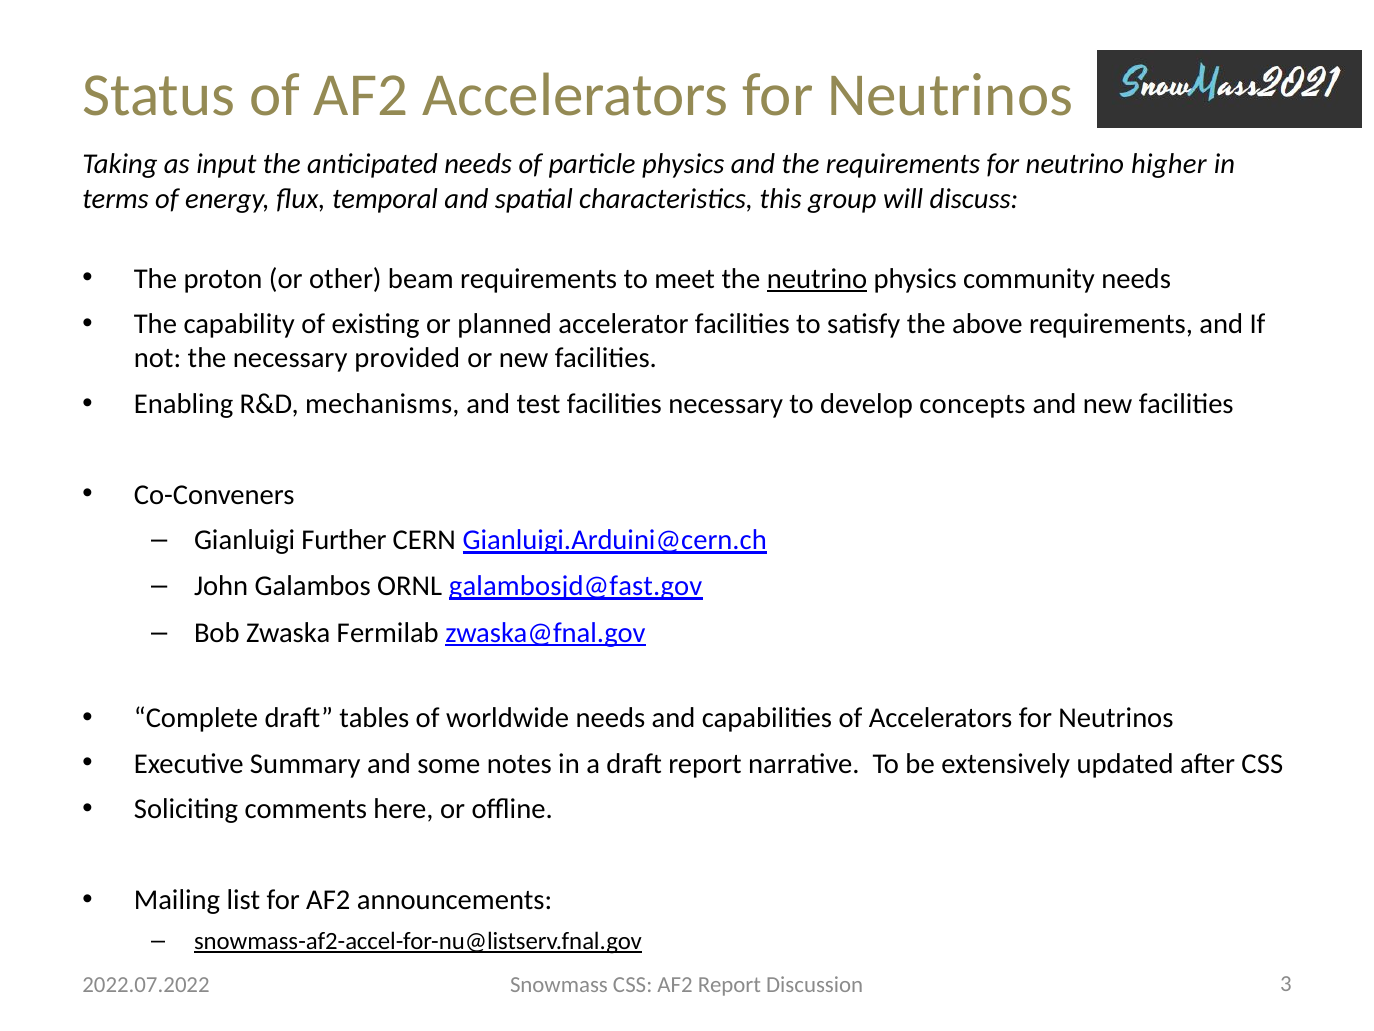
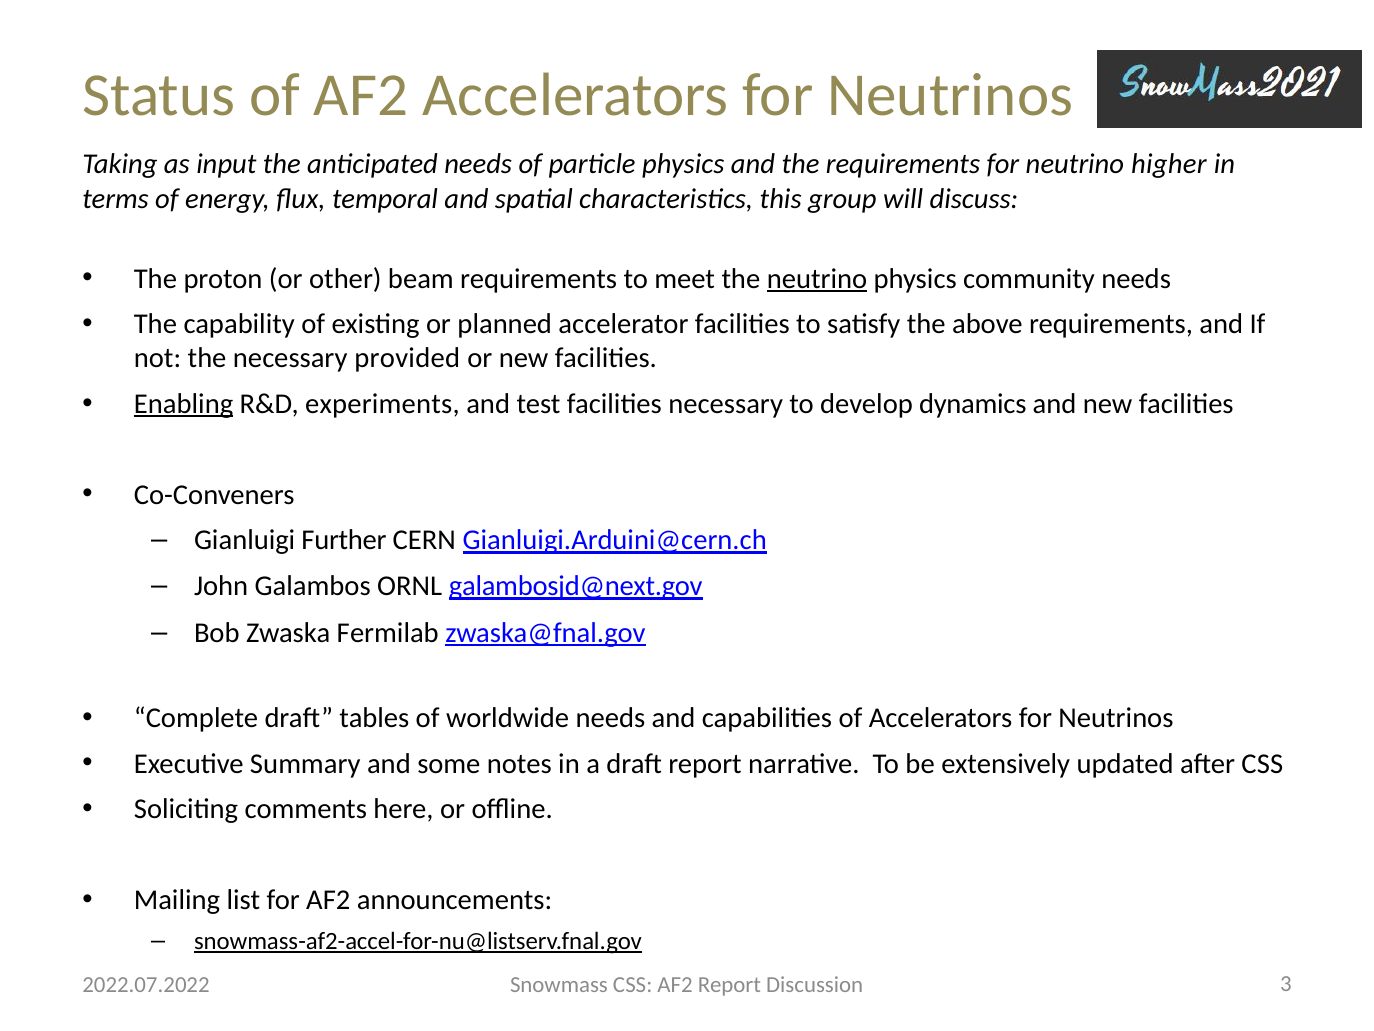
Enabling underline: none -> present
mechanisms: mechanisms -> experiments
concepts: concepts -> dynamics
galambosjd@fast.gov: galambosjd@fast.gov -> galambosjd@next.gov
